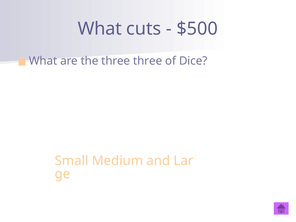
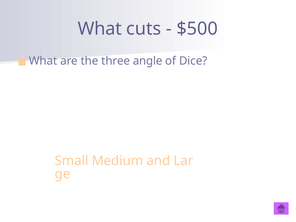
three three: three -> angle
